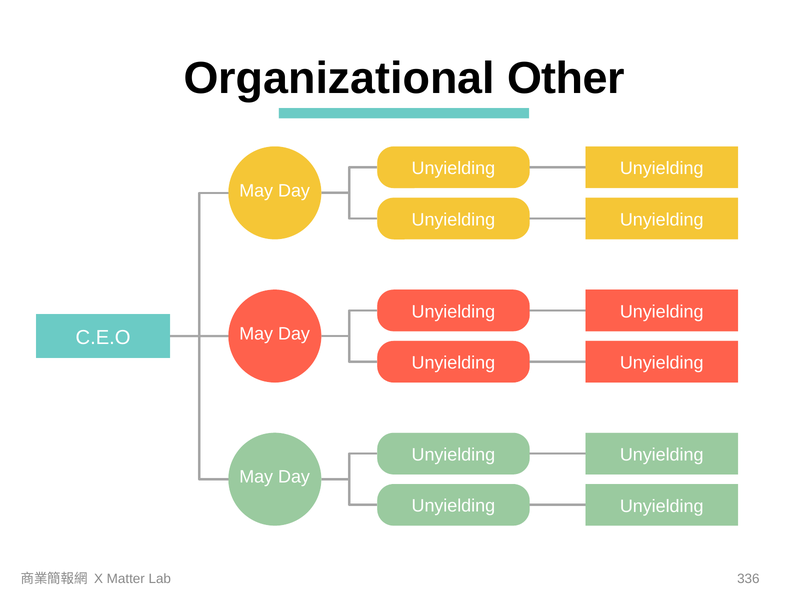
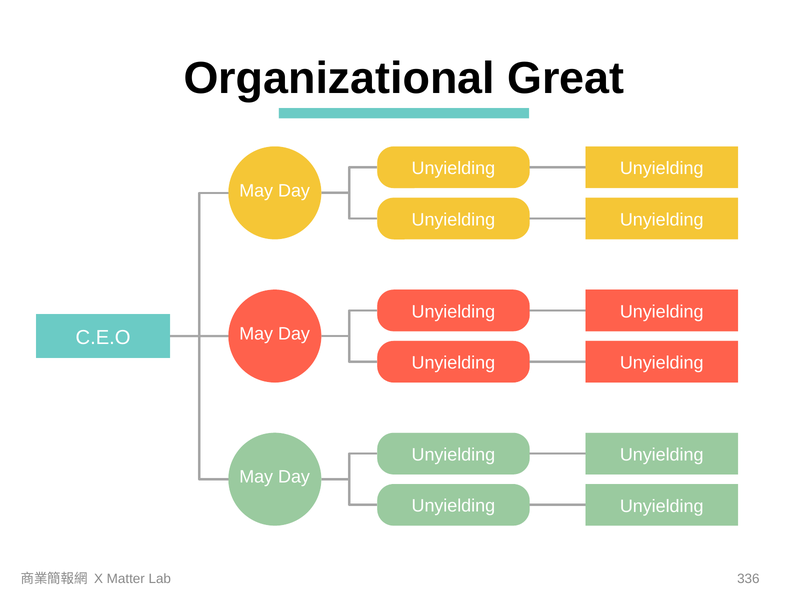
Other: Other -> Great
